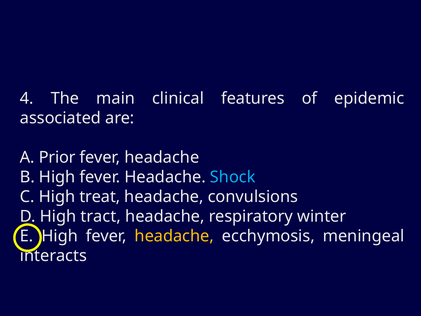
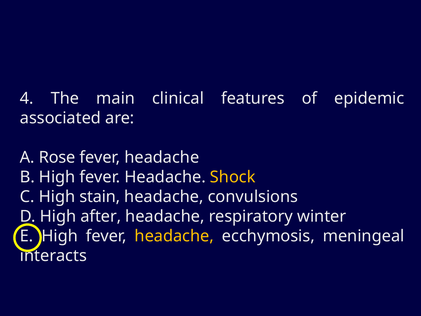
Prior: Prior -> Rose
Shock colour: light blue -> yellow
treat: treat -> stain
tract: tract -> after
